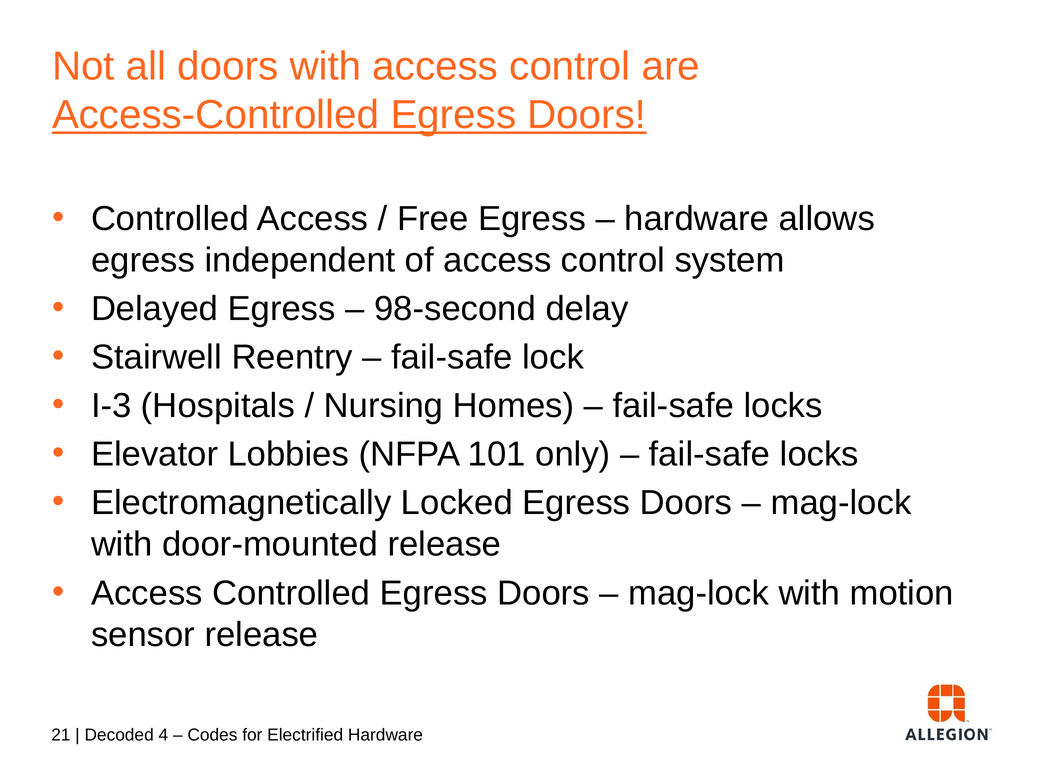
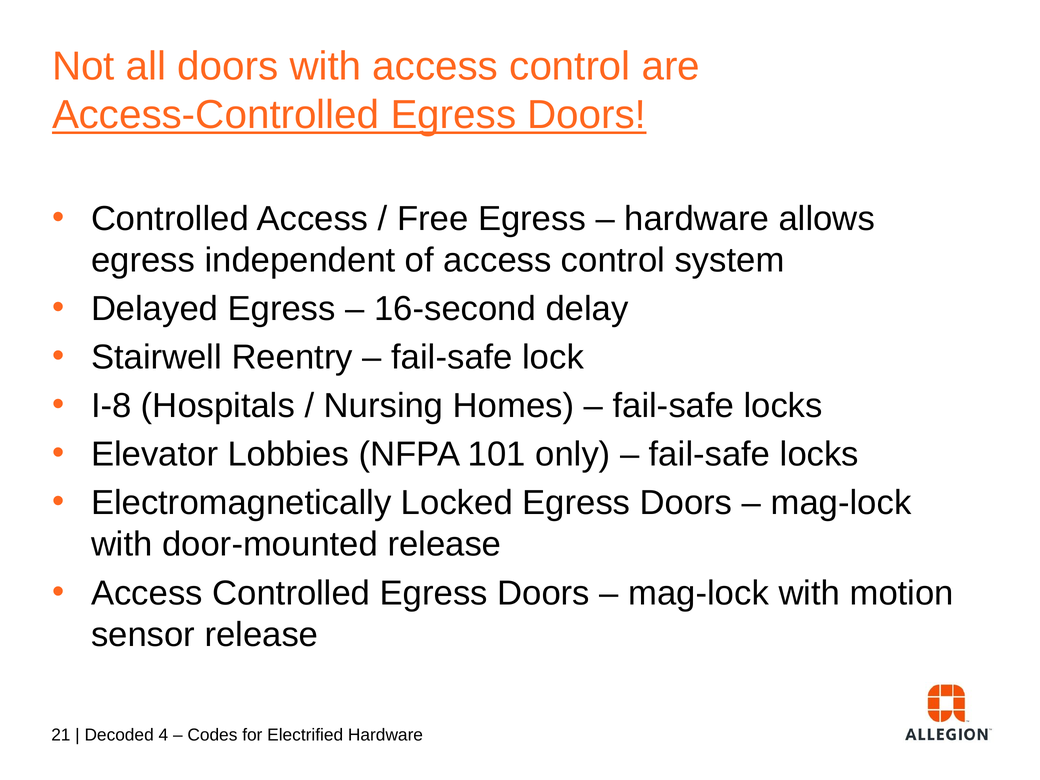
98-second: 98-second -> 16-second
I-3: I-3 -> I-8
